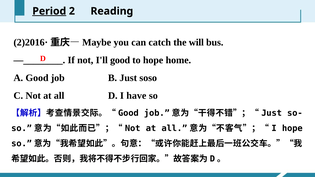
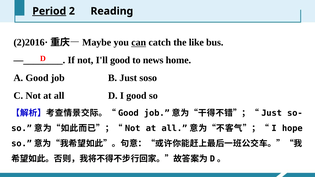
can underline: none -> present
will: will -> like
to hope: hope -> news
I have: have -> good
